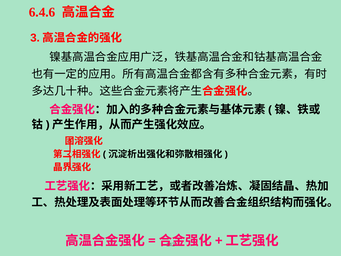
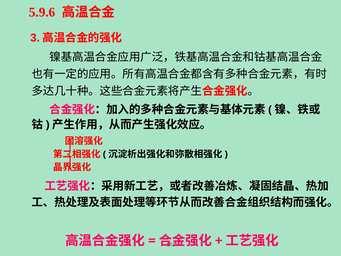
6.4.6: 6.4.6 -> 5.9.6
